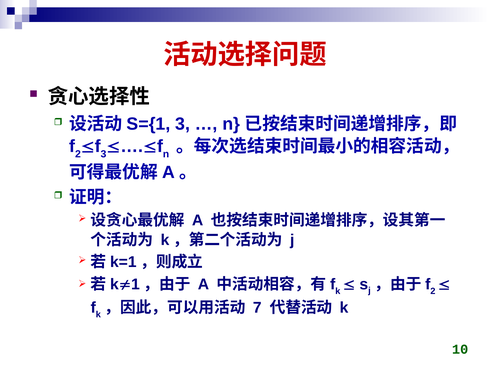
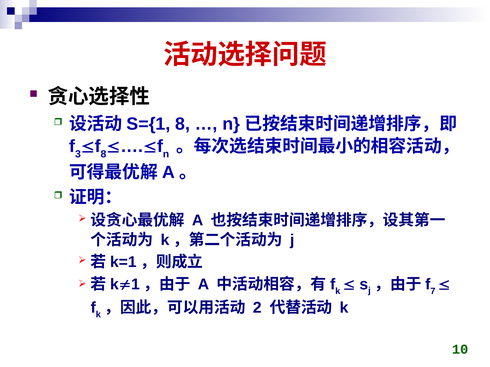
3 at (183, 124): 3 -> 8
2 at (78, 154): 2 -> 3
3 at (104, 154): 3 -> 8
2 at (433, 292): 2 -> 7
7: 7 -> 2
